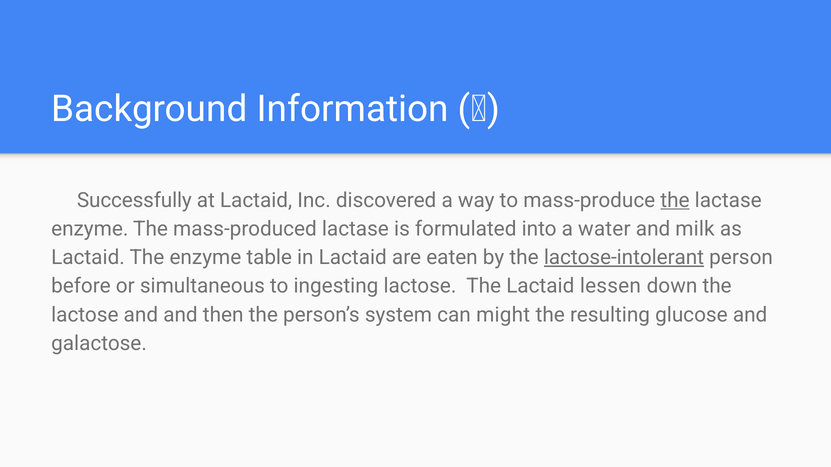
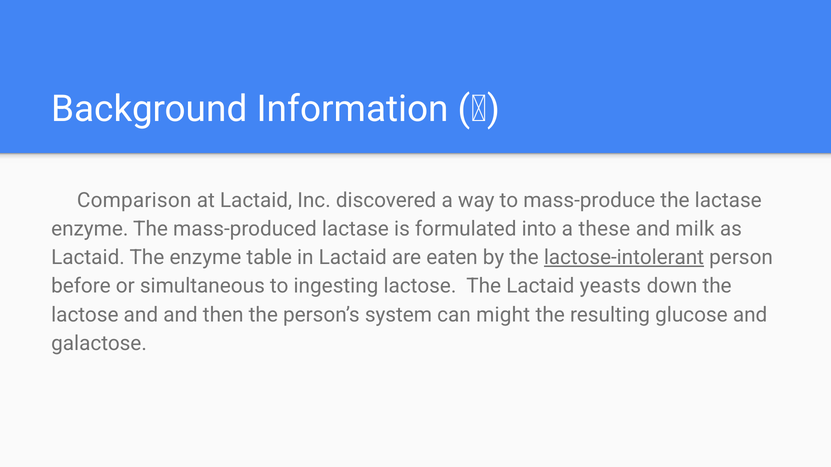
Successfully: Successfully -> Comparison
the at (675, 200) underline: present -> none
water: water -> these
lessen: lessen -> yeasts
